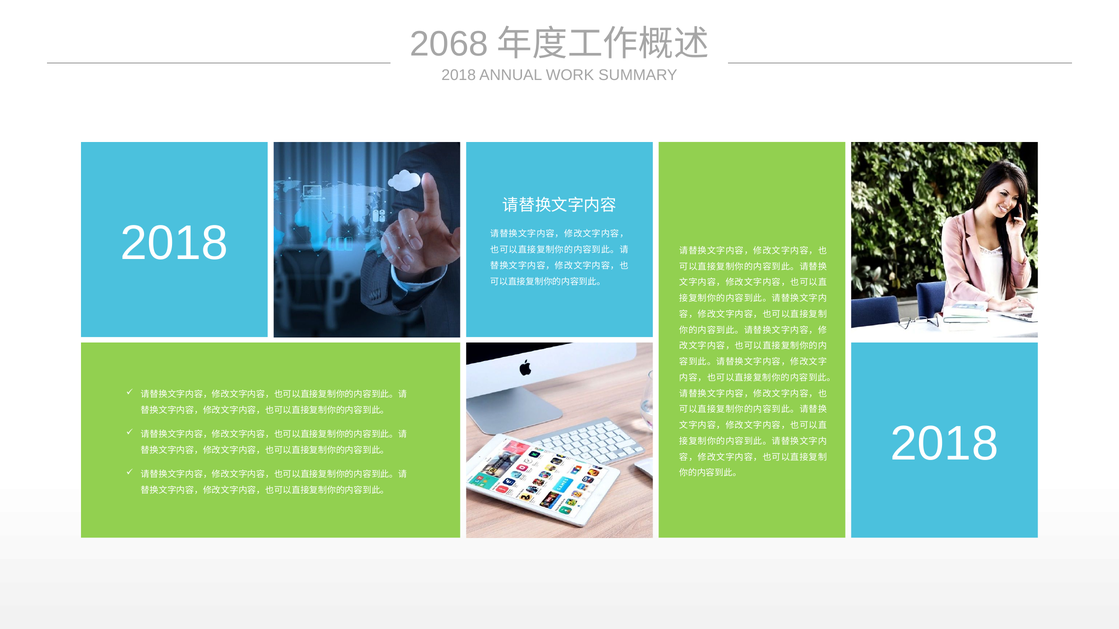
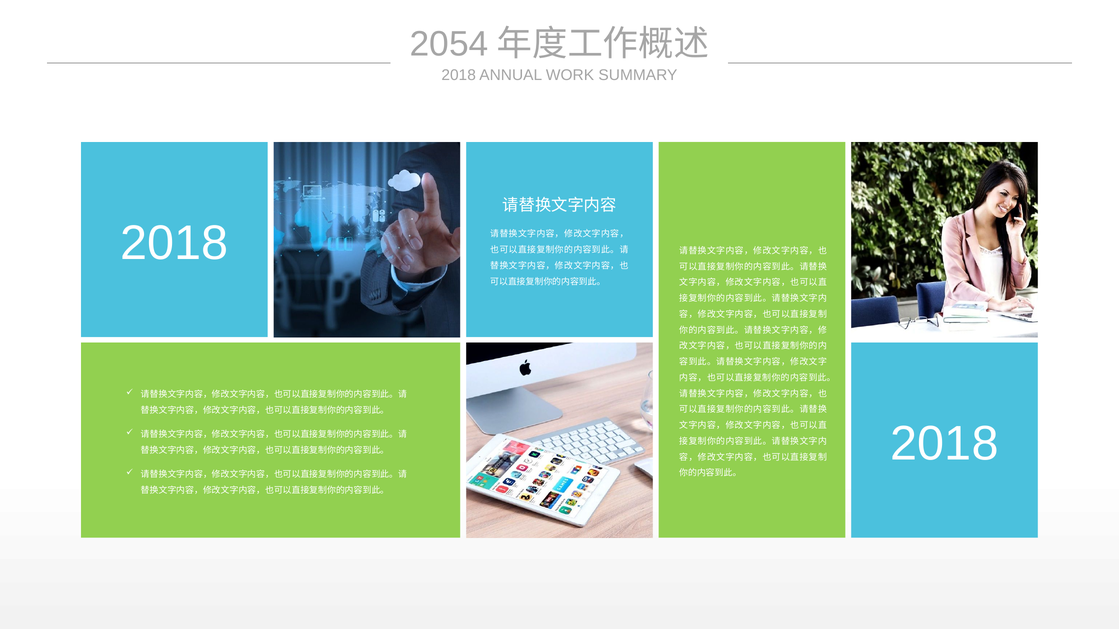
2068: 2068 -> 2054
